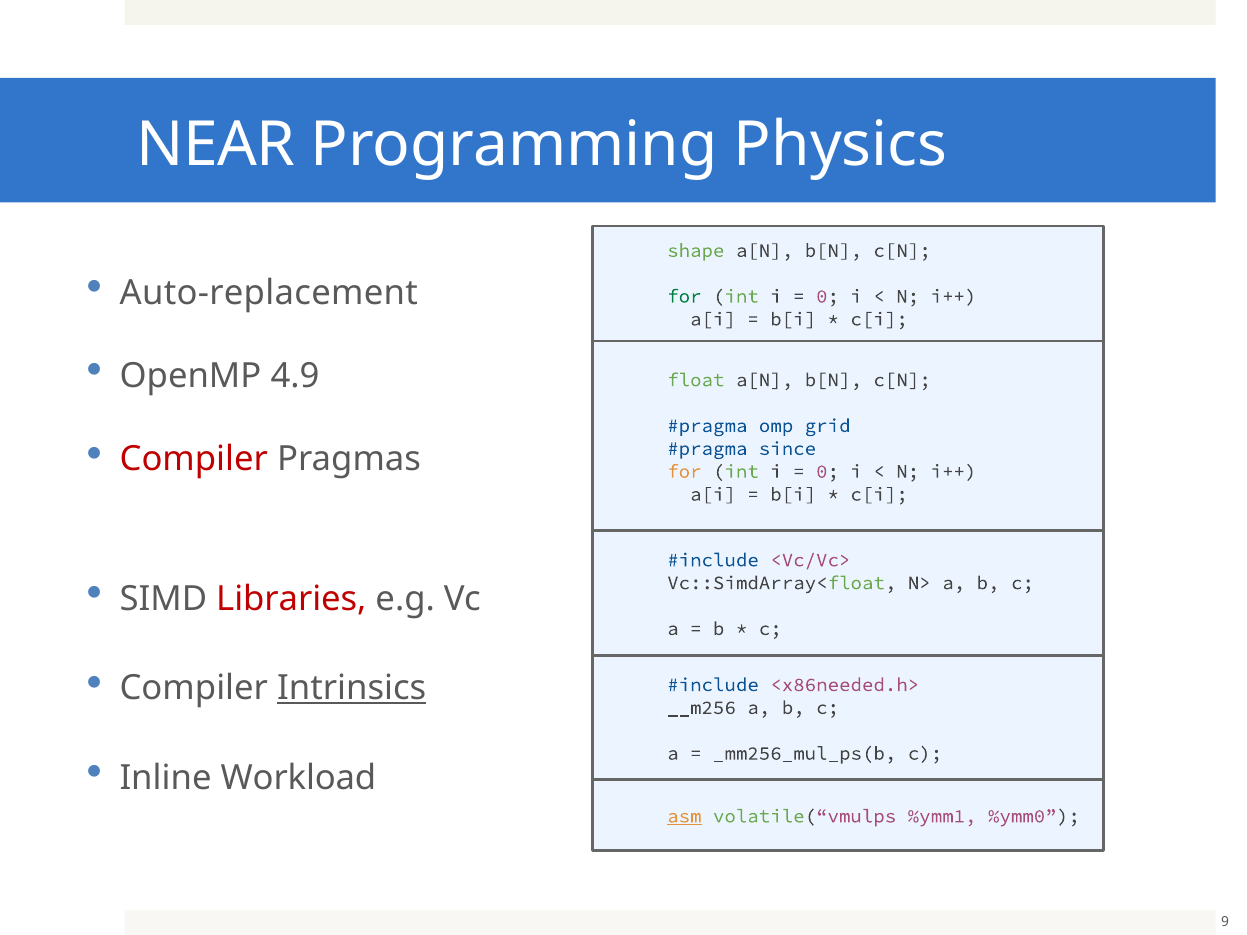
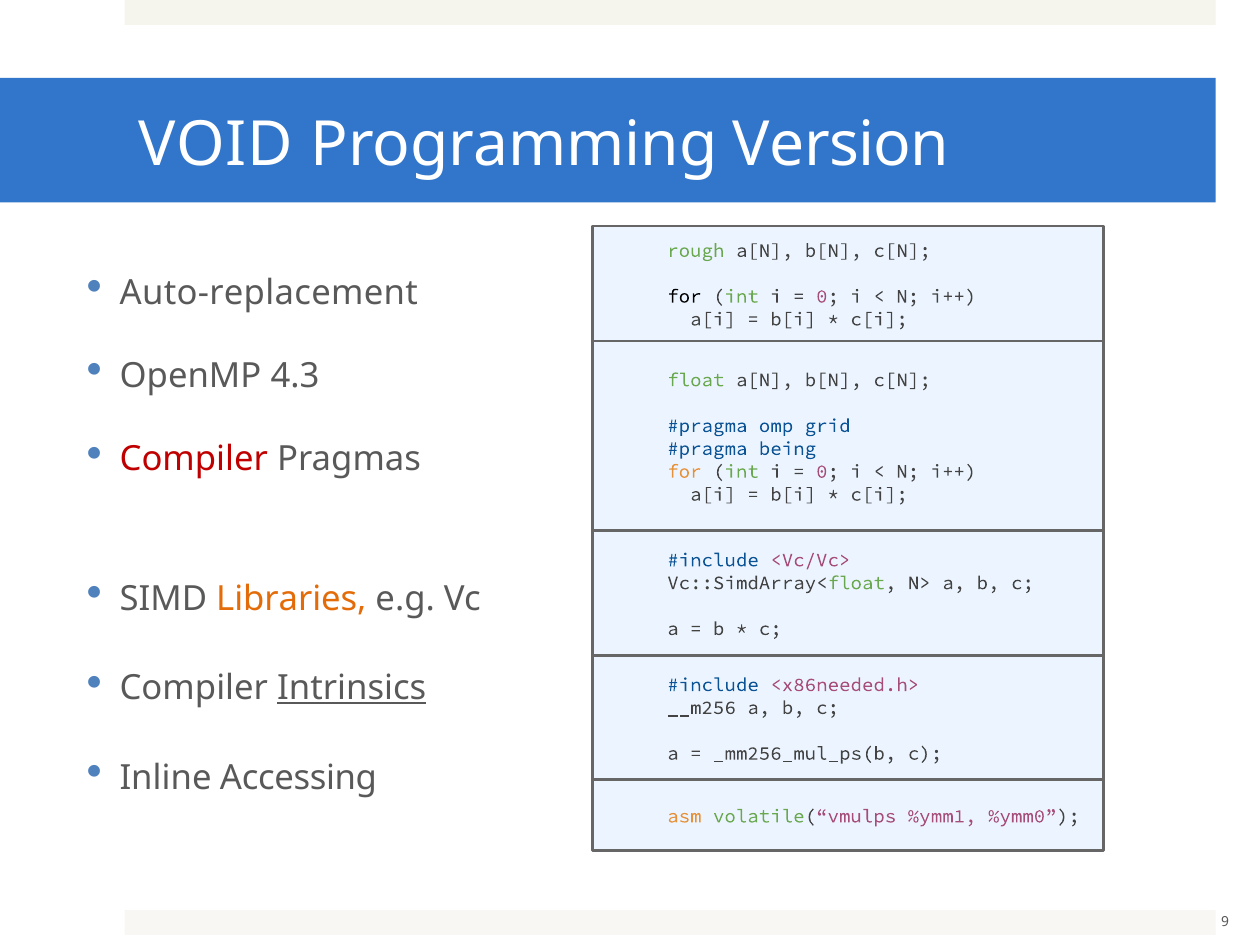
NEAR: NEAR -> VOID
Physics: Physics -> Version
shape: shape -> rough
for at (684, 296) colour: green -> black
4.9: 4.9 -> 4.3
since: since -> being
Libraries colour: red -> orange
Workload: Workload -> Accessing
asm underline: present -> none
